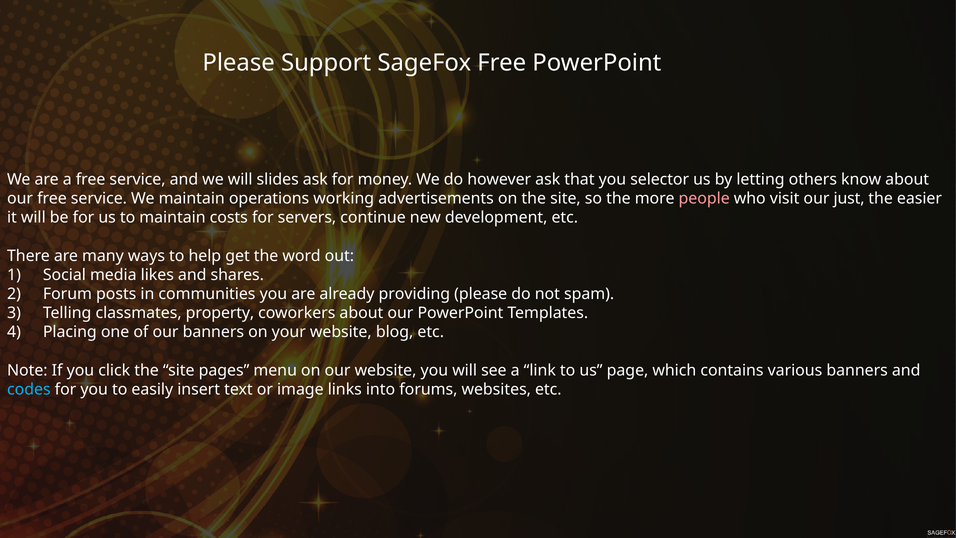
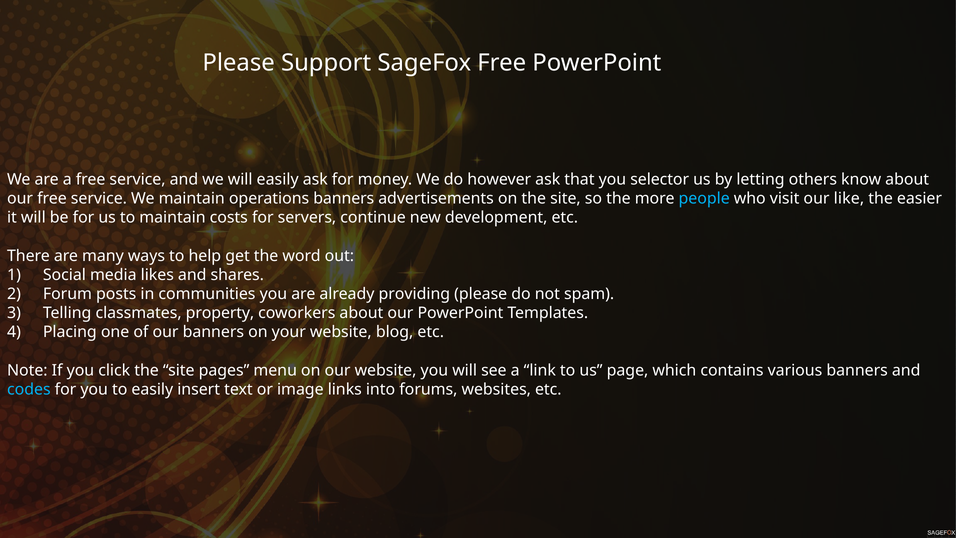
will slides: slides -> easily
operations working: working -> banners
people colour: pink -> light blue
just: just -> like
